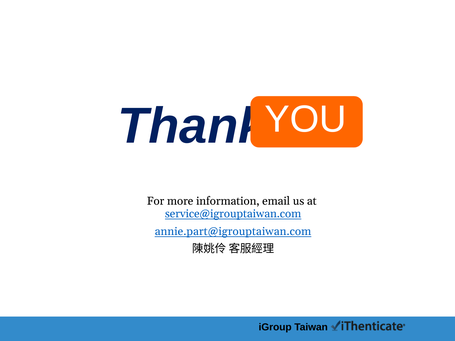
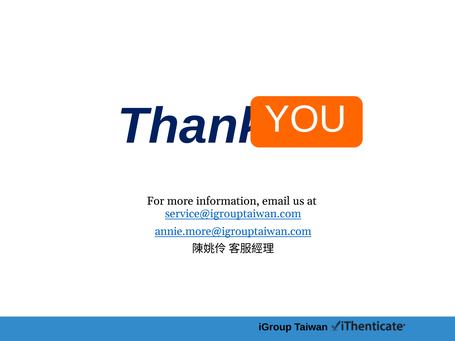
annie.part@igrouptaiwan.com: annie.part@igrouptaiwan.com -> annie.more@igrouptaiwan.com
